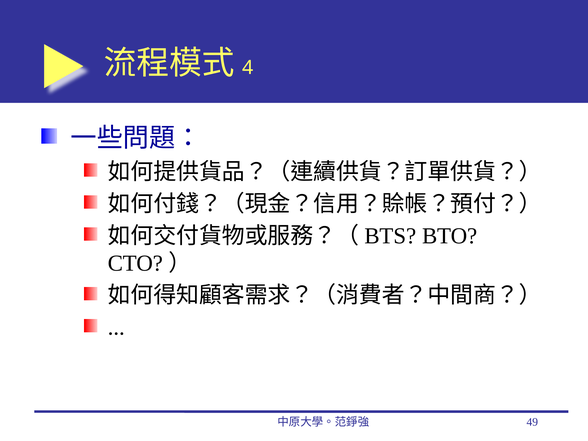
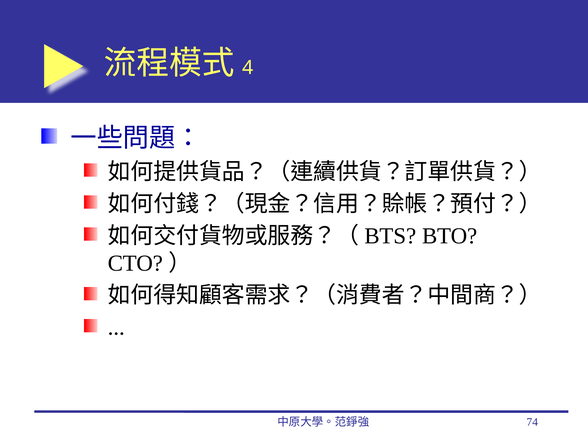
49: 49 -> 74
